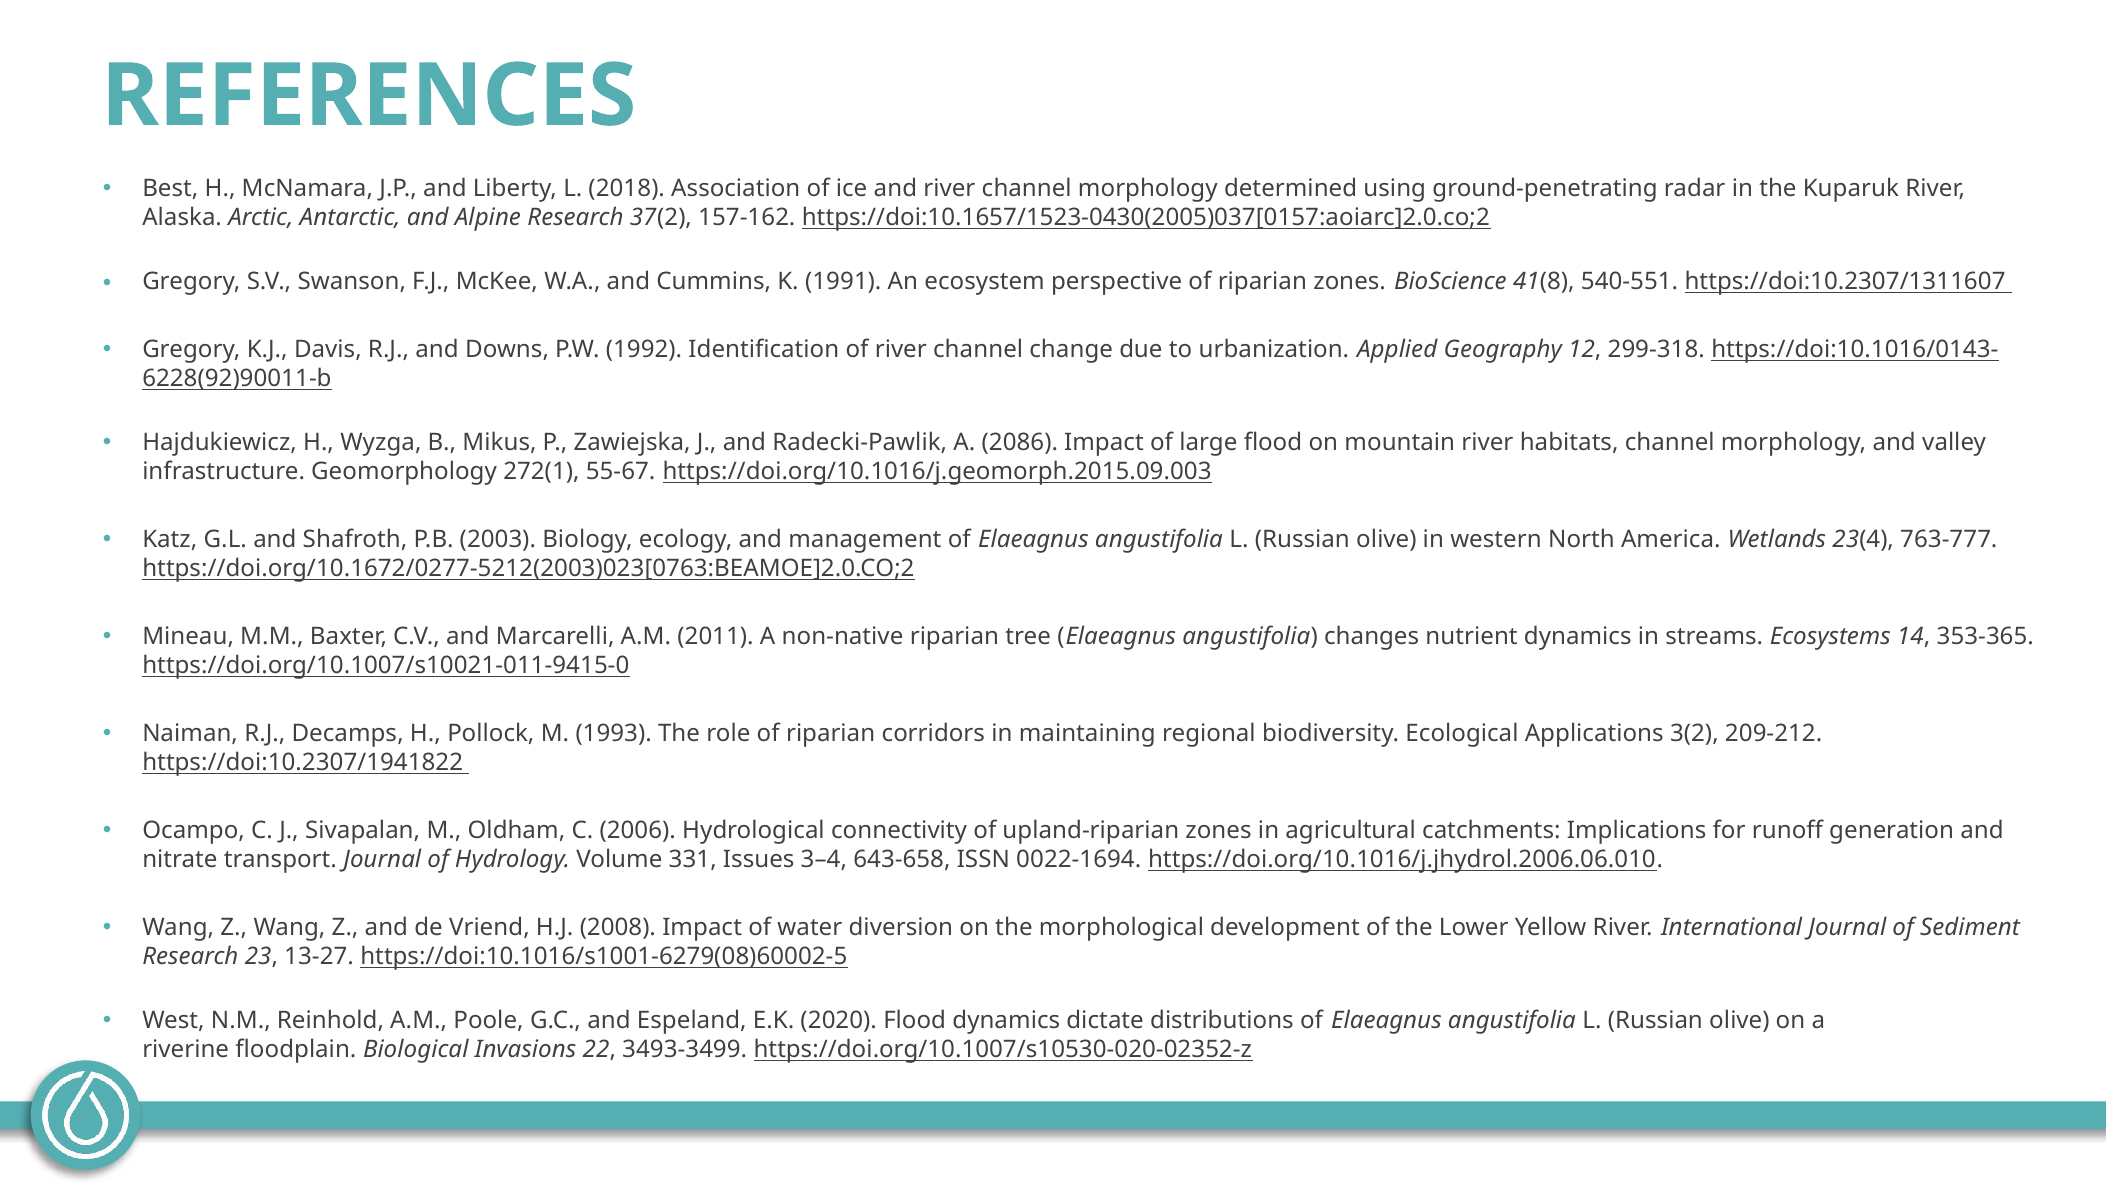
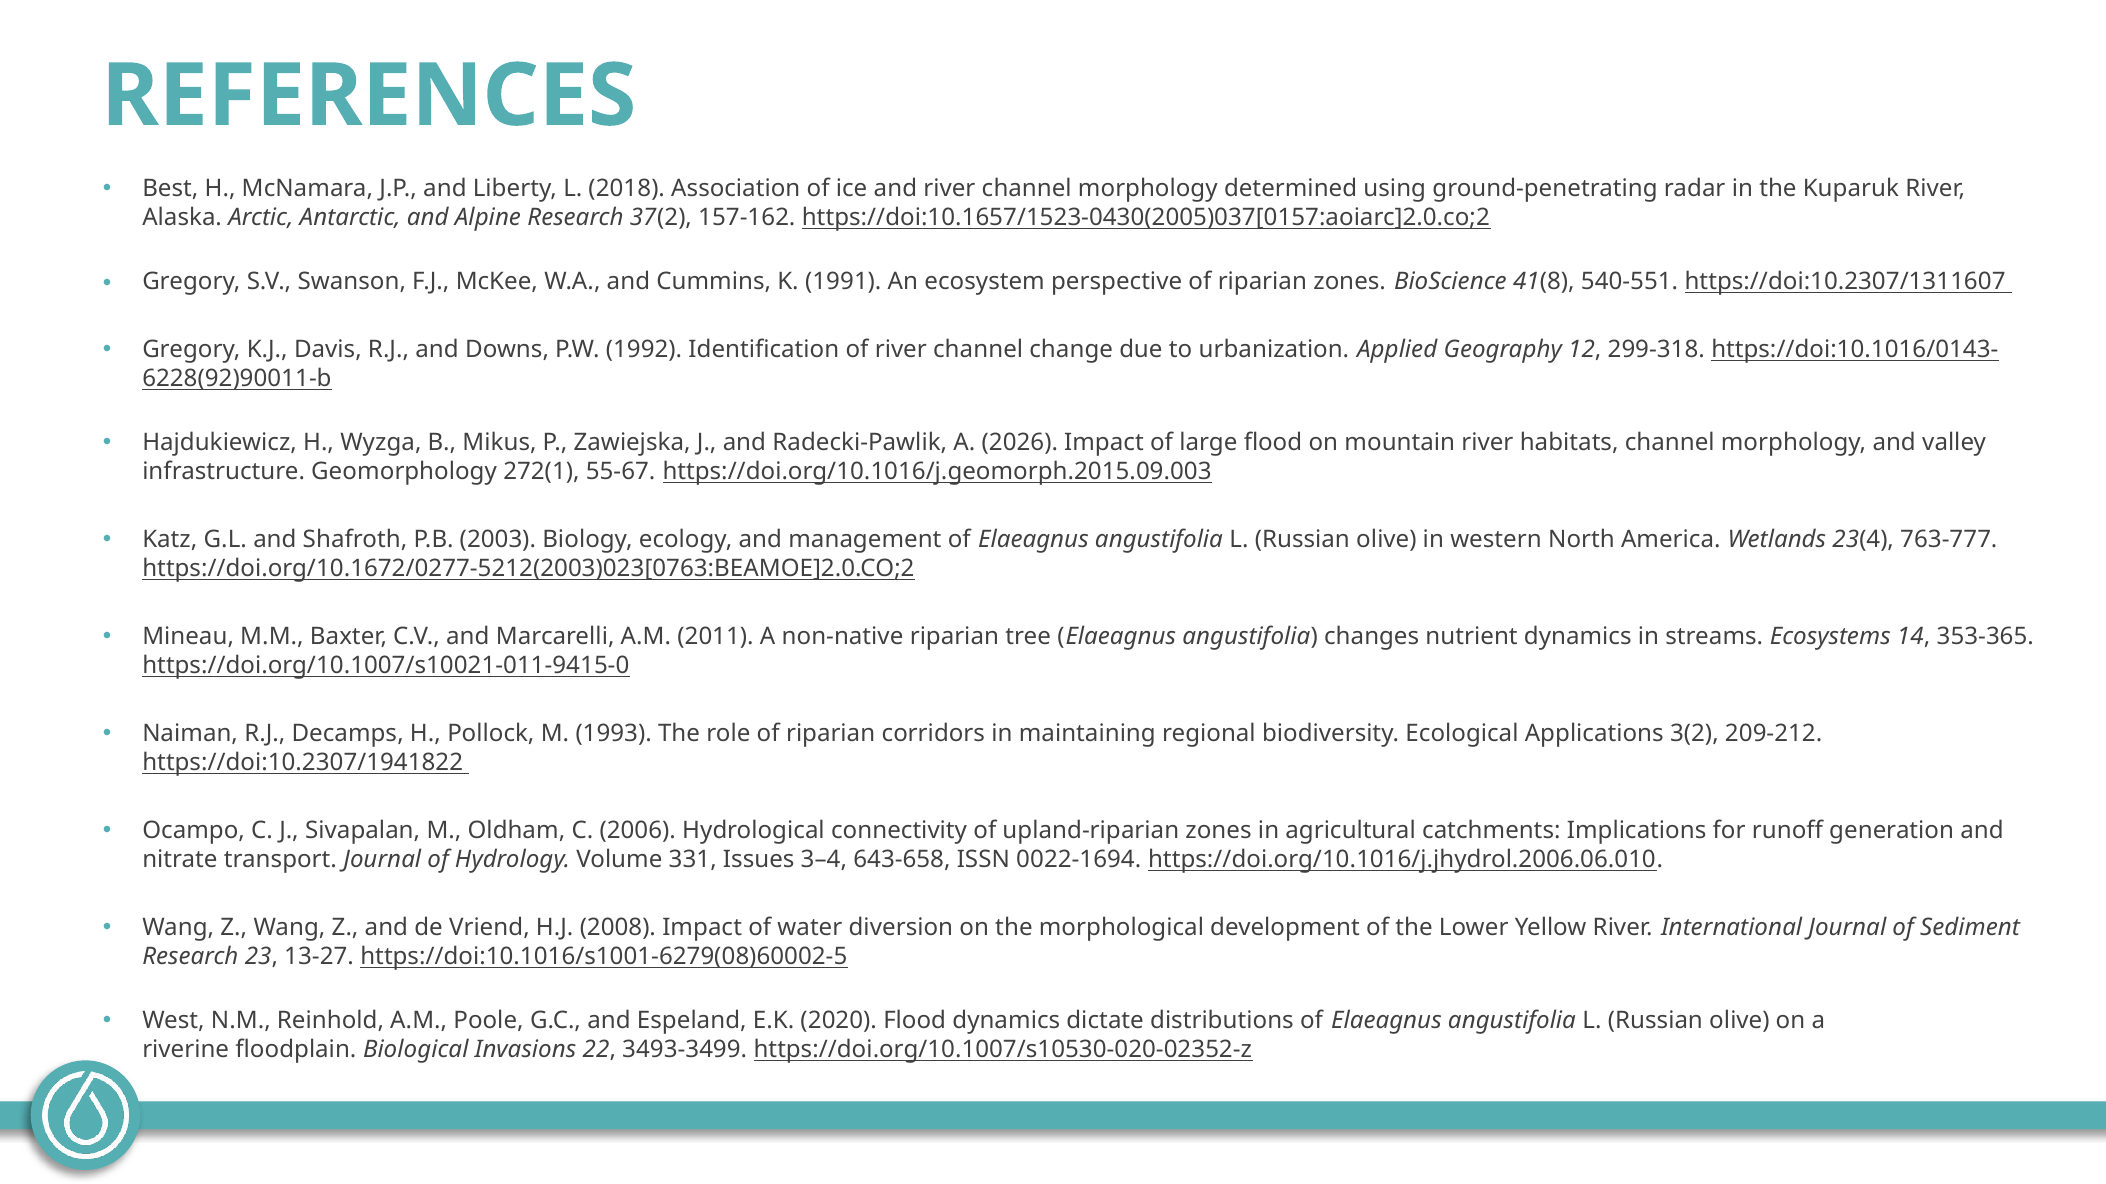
2086: 2086 -> 2026
